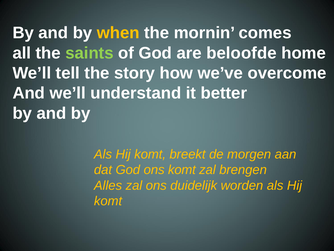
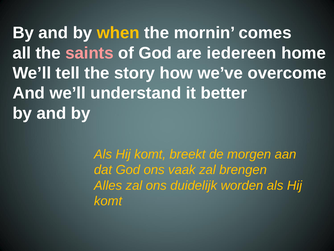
saints colour: light green -> pink
beloofde: beloofde -> iedereen
ons komt: komt -> vaak
